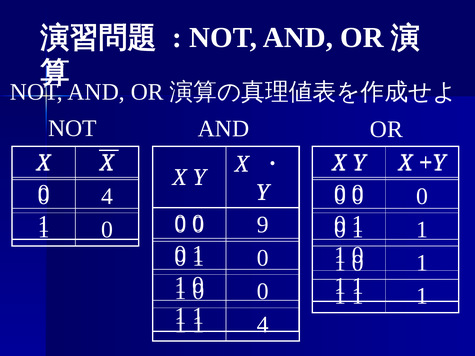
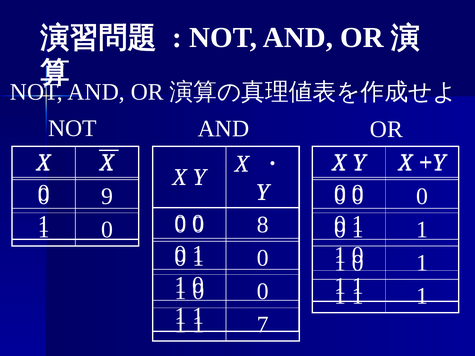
4 at (107, 196): 4 -> 9
9: 9 -> 8
4 at (263, 325): 4 -> 7
